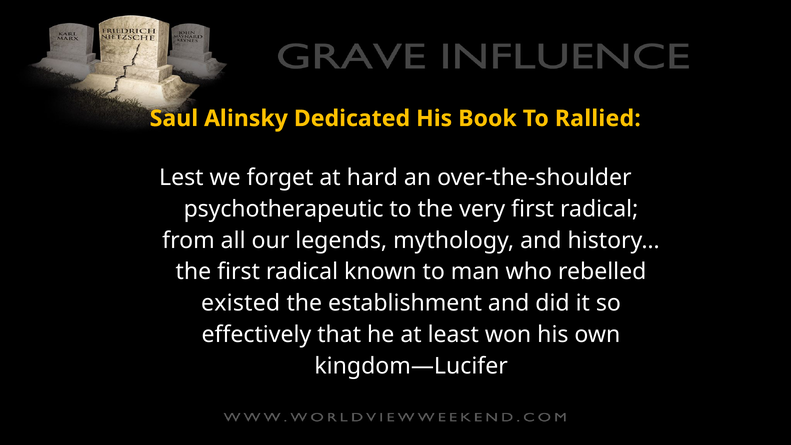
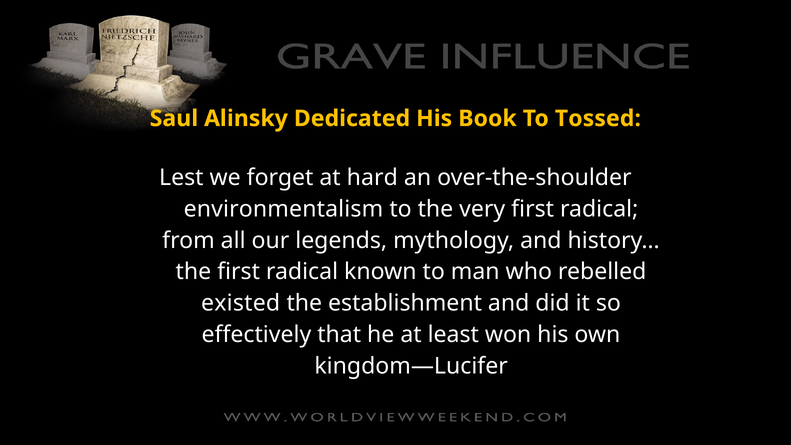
Rallied: Rallied -> Tossed
psychotherapeutic: psychotherapeutic -> environmentalism
